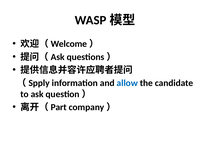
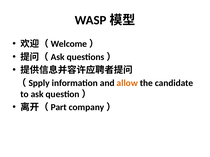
allow colour: blue -> orange
